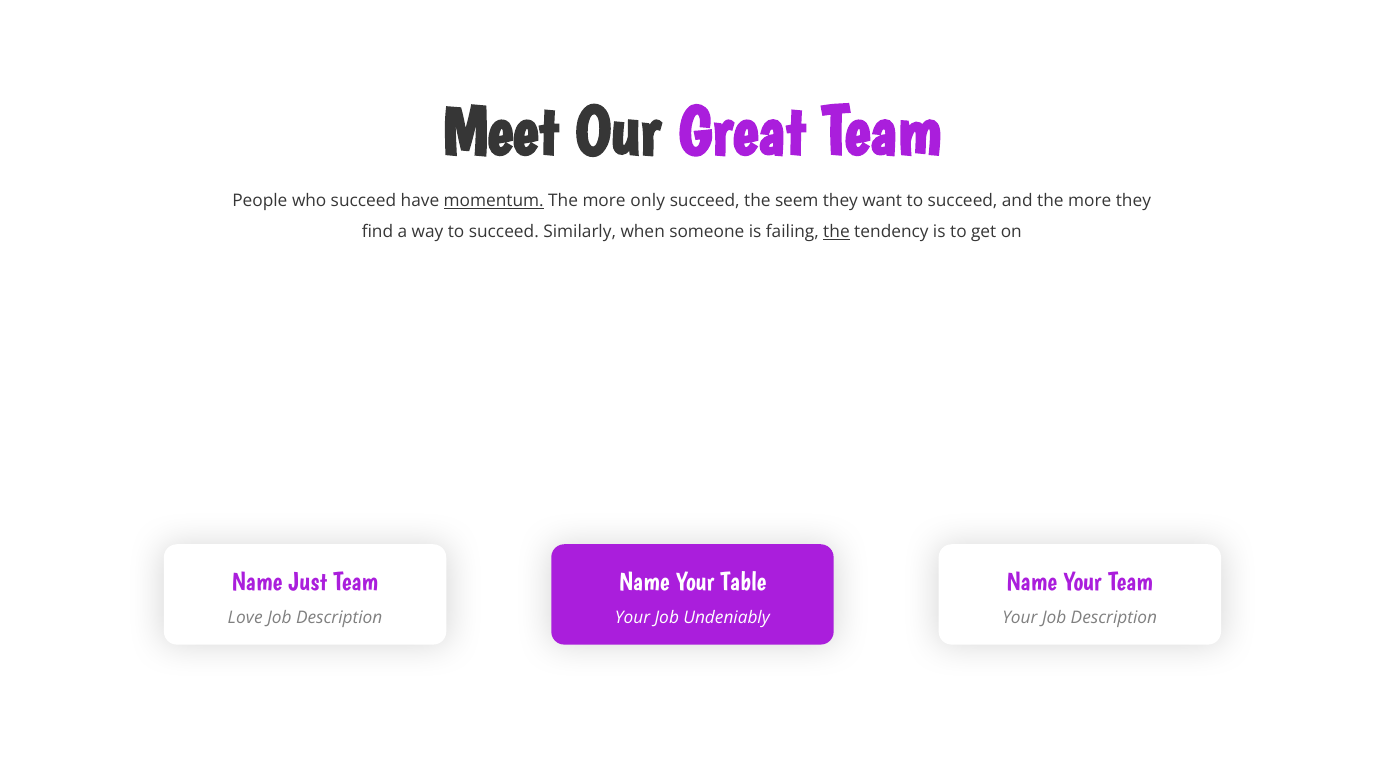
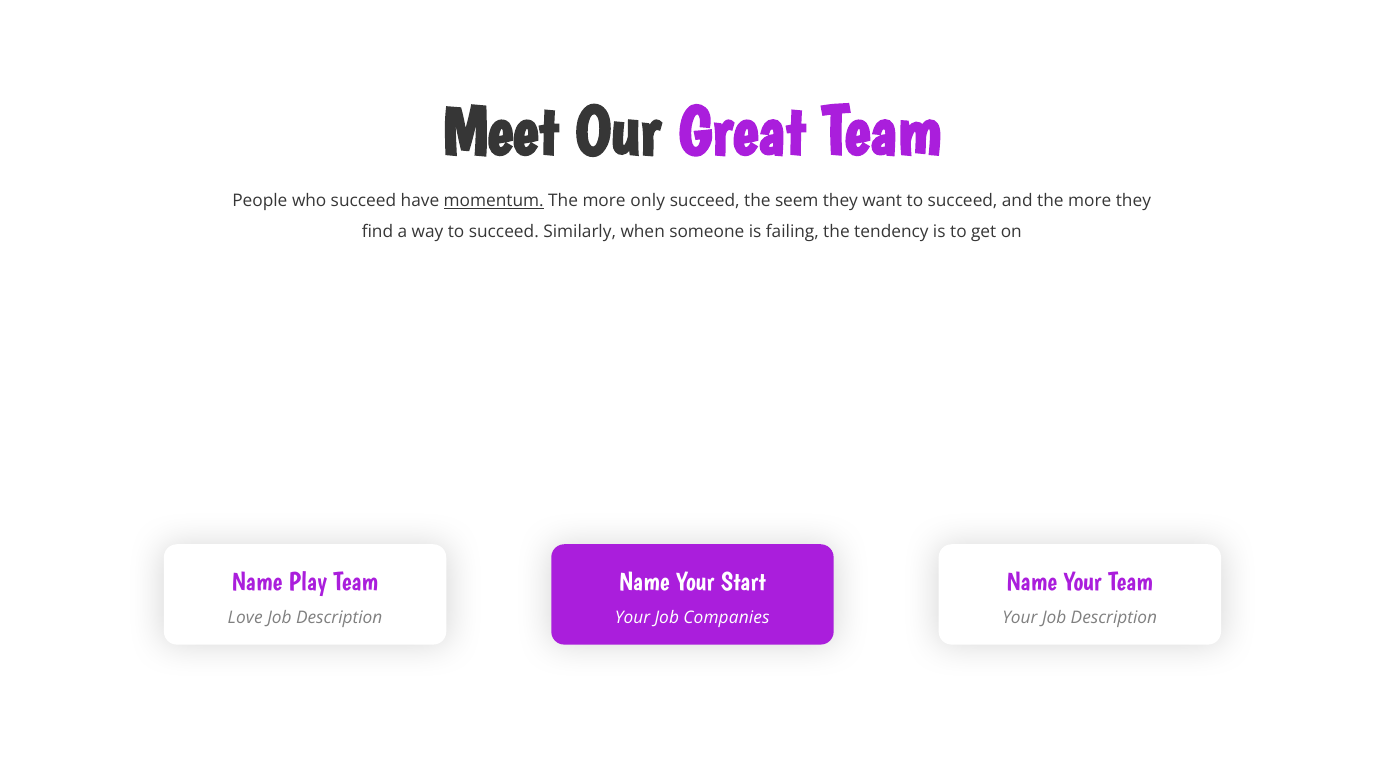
the at (836, 232) underline: present -> none
Just: Just -> Play
Table: Table -> Start
Undeniably: Undeniably -> Companies
